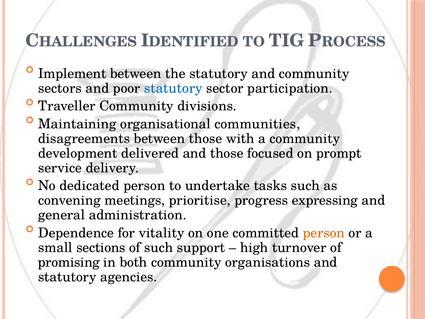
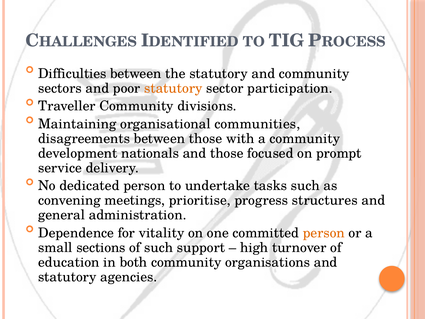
Implement: Implement -> Difficulties
statutory at (173, 88) colour: blue -> orange
delivered: delivered -> nationals
expressing: expressing -> structures
promising: promising -> education
